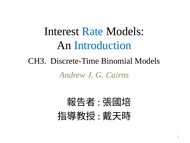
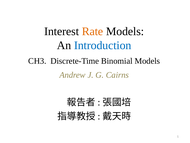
Rate colour: blue -> orange
